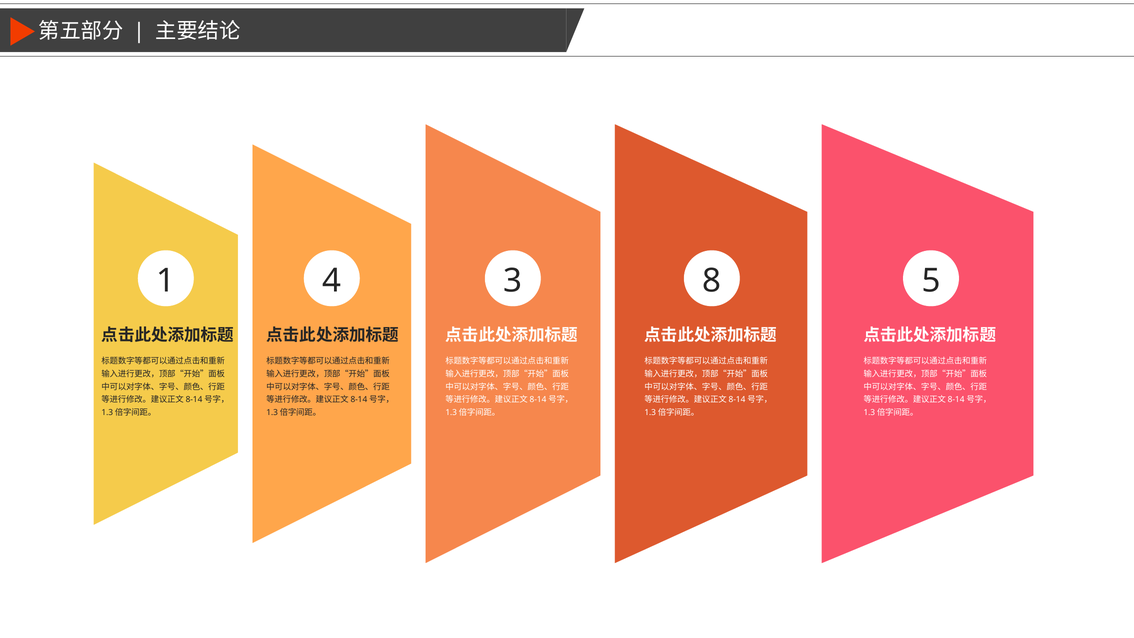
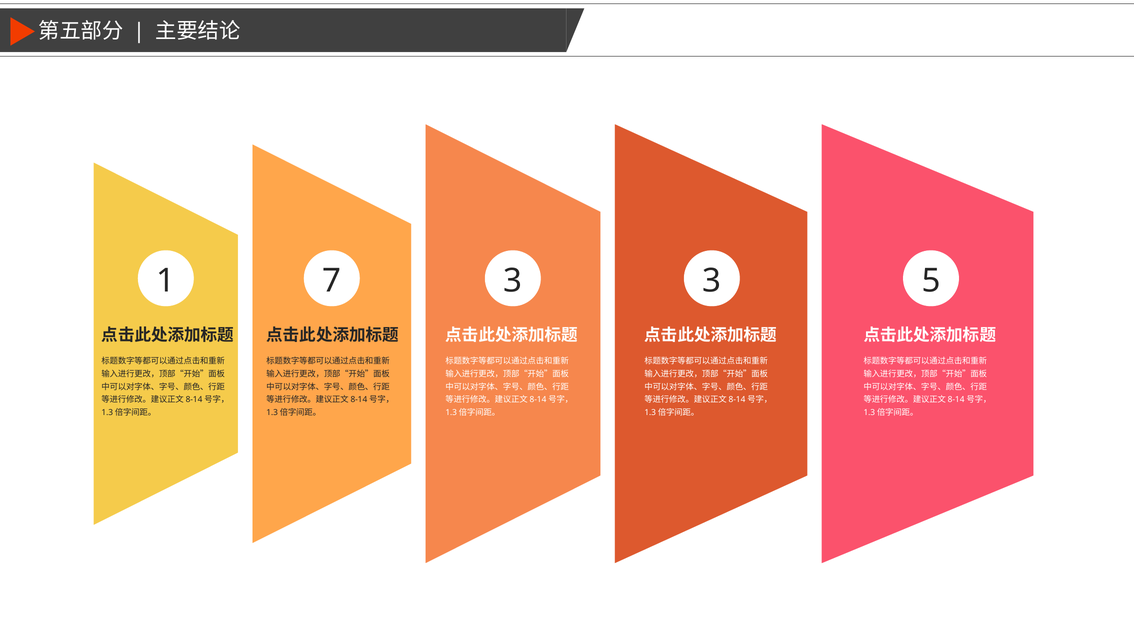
4: 4 -> 7
3 8: 8 -> 3
